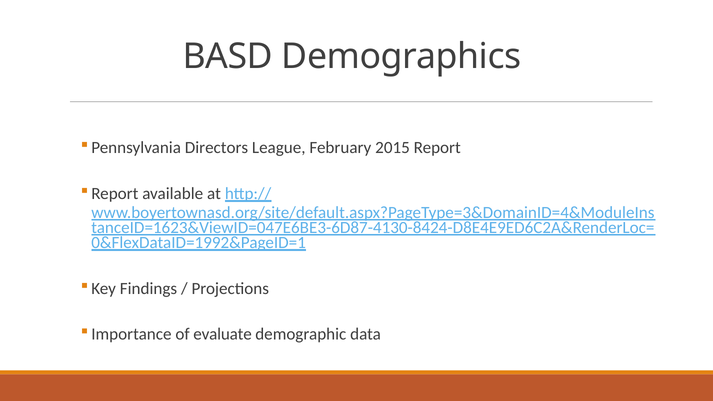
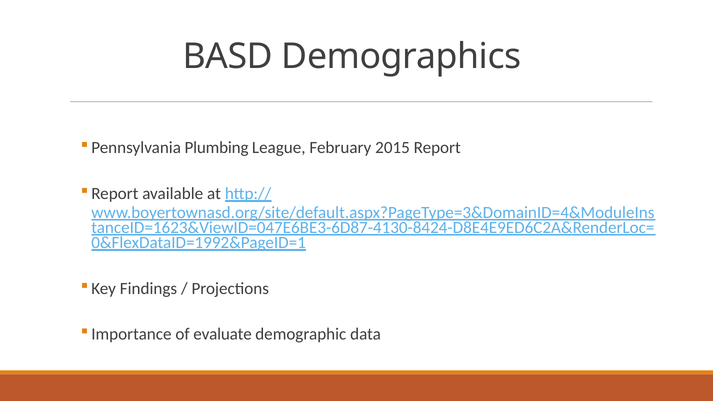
Directors: Directors -> Plumbing
